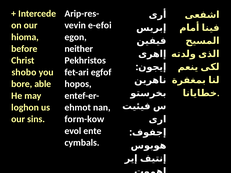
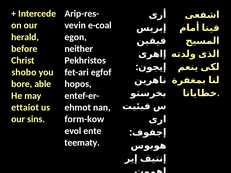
e-efoi: e-efoi -> e-coal
hioma: hioma -> herald
loghon: loghon -> ettaiot
cymbals: cymbals -> teematy
